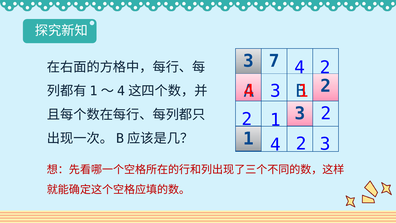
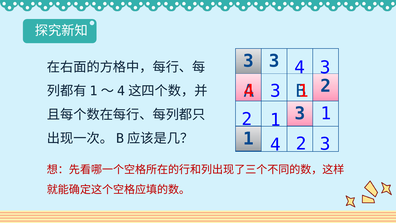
7 at (274, 61): 7 -> 3
4 2: 2 -> 3
1 2: 2 -> 1
